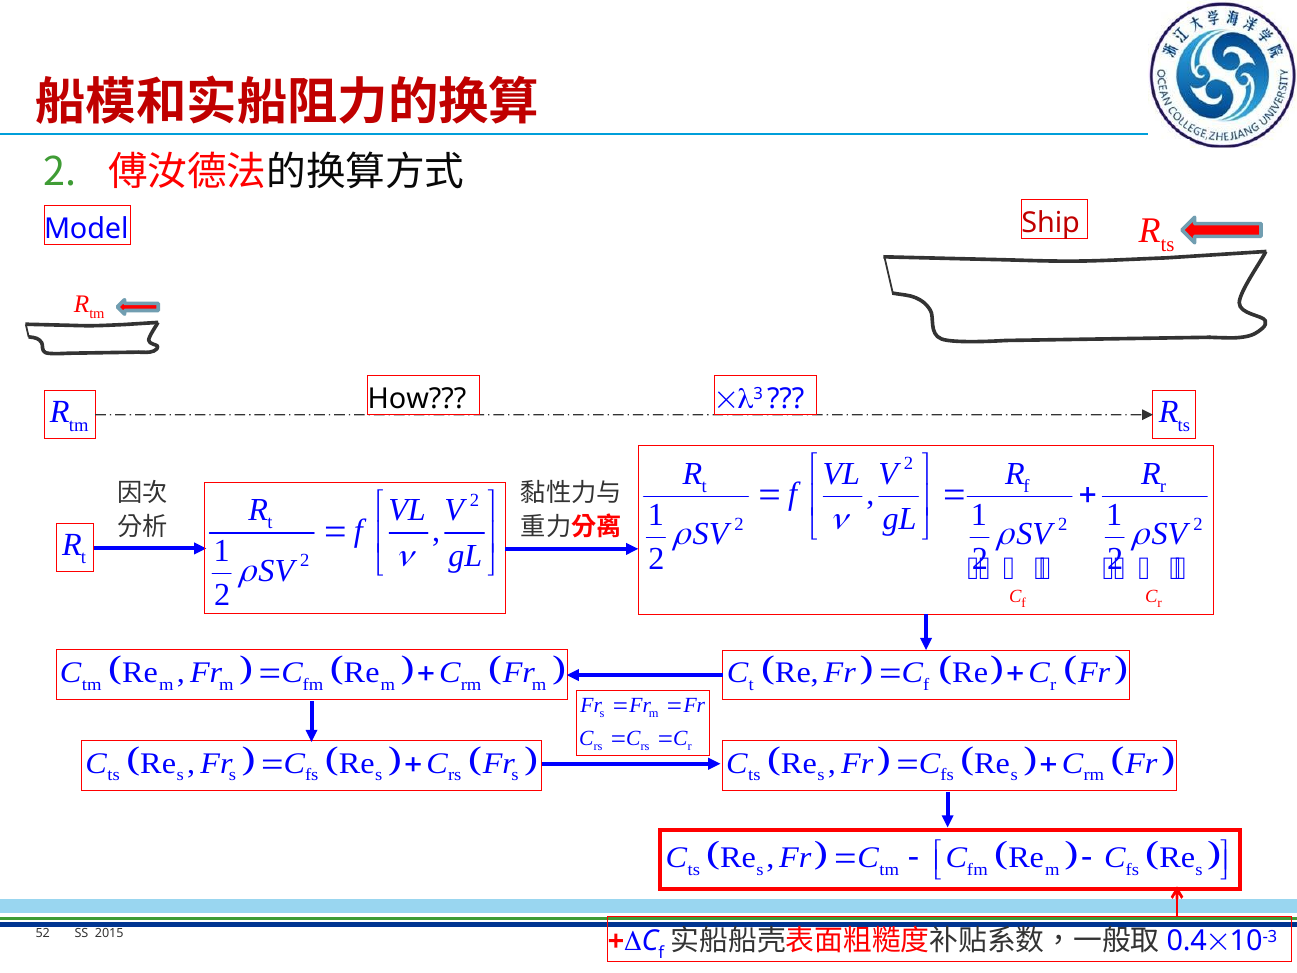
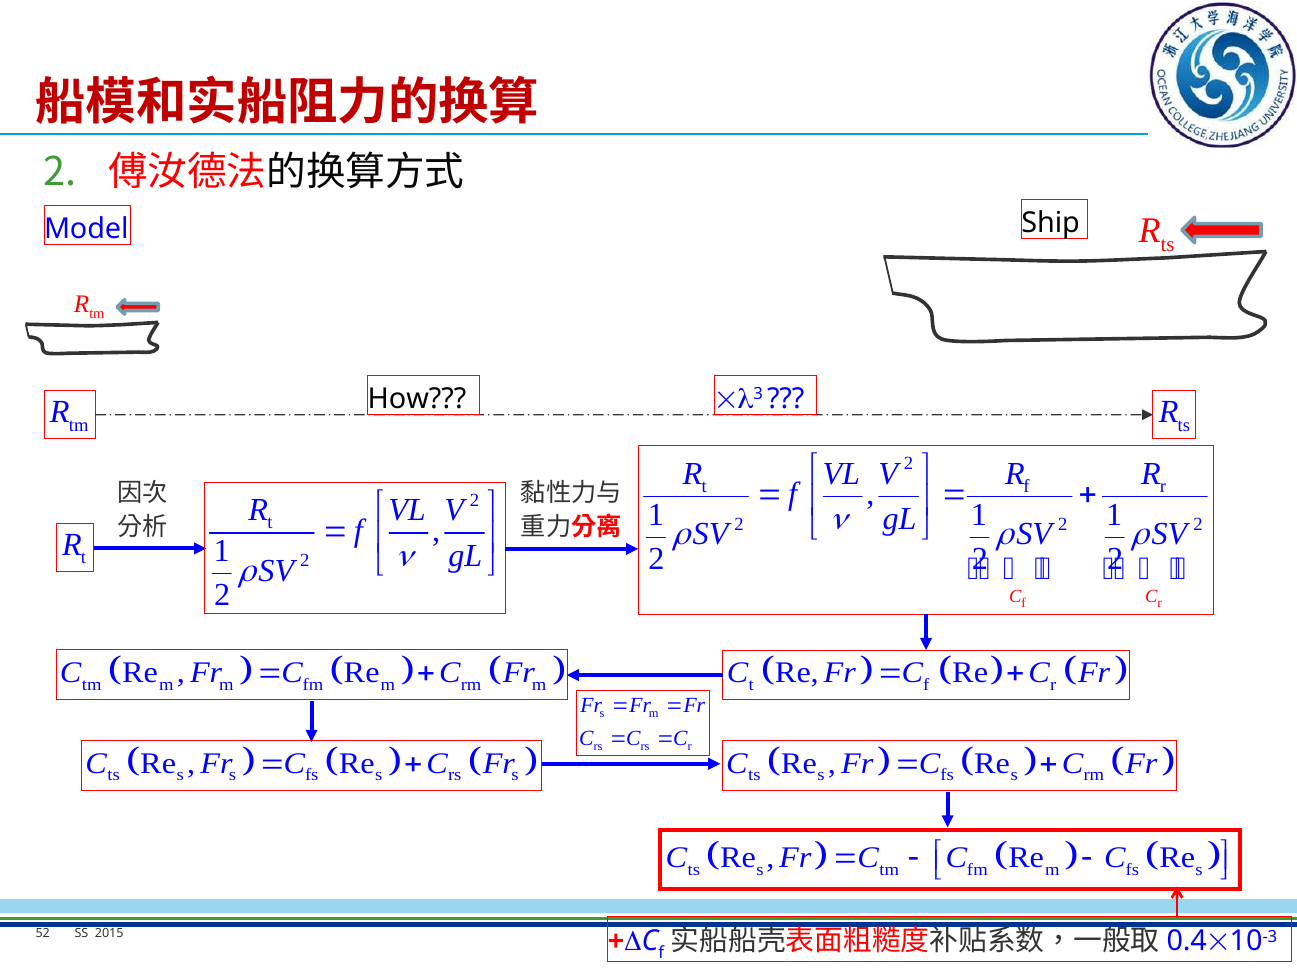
Ship colour: red -> black
